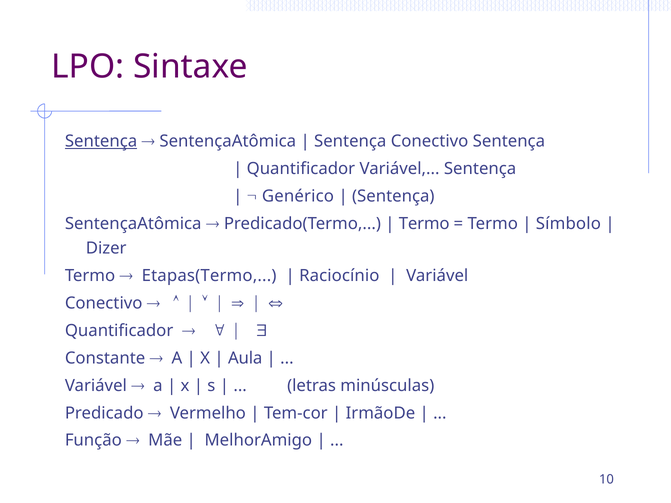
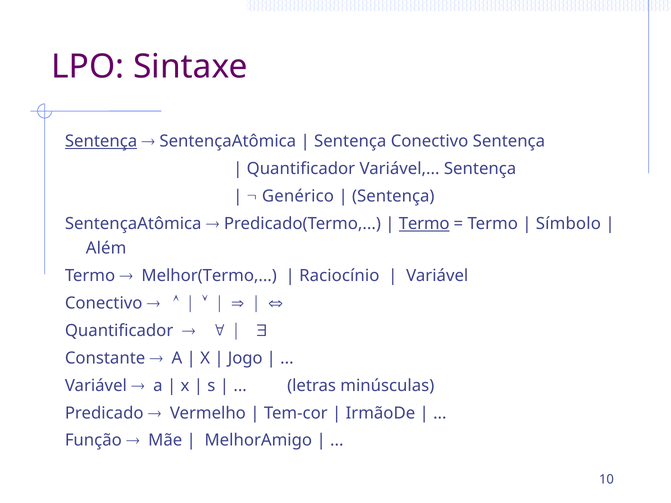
Termo at (424, 224) underline: none -> present
Dizer: Dizer -> Além
Etapas(Termo: Etapas(Termo -> Melhor(Termo
Aula: Aula -> Jogo
